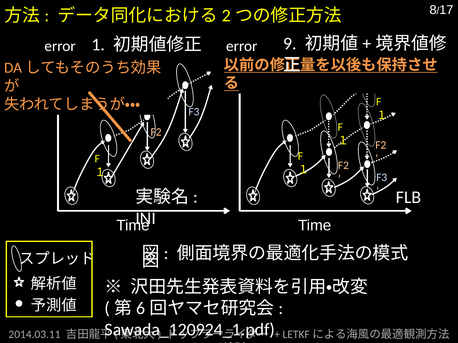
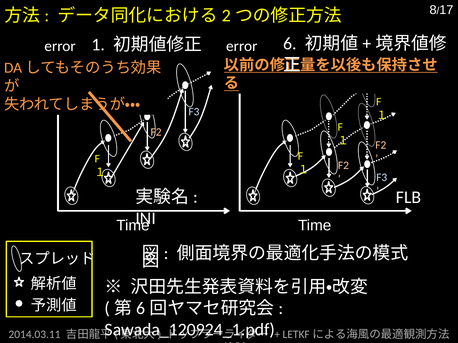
9: 9 -> 6
